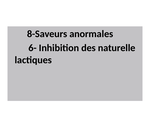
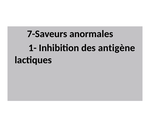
8-Saveurs: 8-Saveurs -> 7-Saveurs
6-: 6- -> 1-
naturelle: naturelle -> antigène
